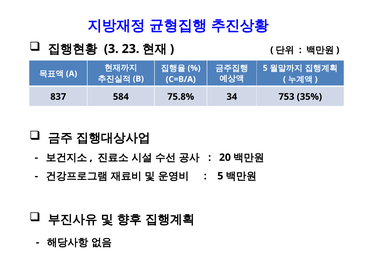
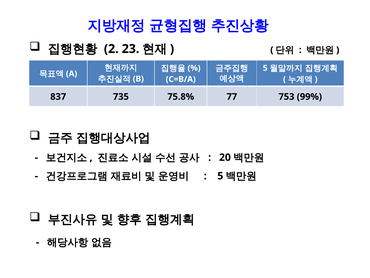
3: 3 -> 2
584: 584 -> 735
34: 34 -> 77
35%: 35% -> 99%
